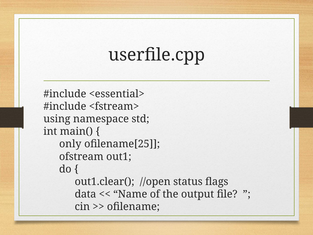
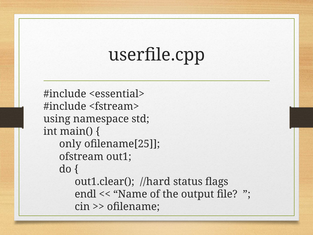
//open: //open -> //hard
data: data -> endl
